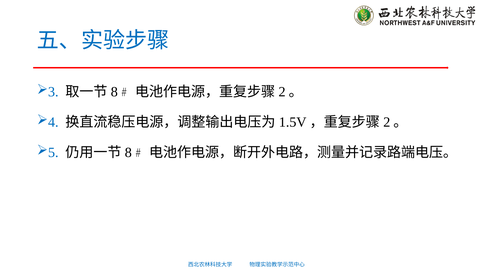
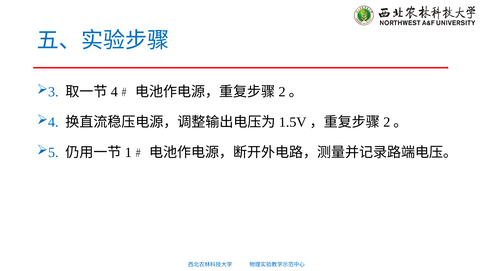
8 at (114, 92): 8 -> 4
8 at (128, 152): 8 -> 1
